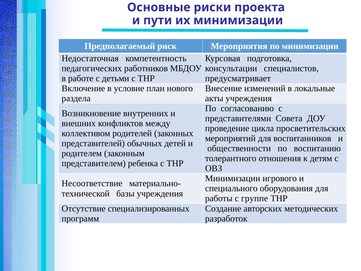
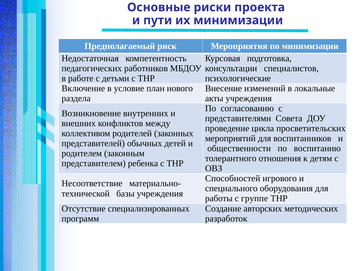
предусматривает: предусматривает -> психологические
Минимизации at (233, 178): Минимизации -> Способностей
